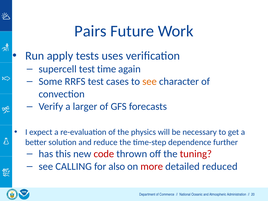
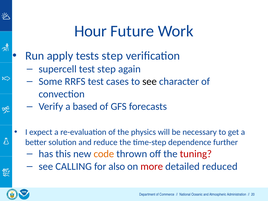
Pairs: Pairs -> Hour
tests uses: uses -> step
test time: time -> step
see at (150, 82) colour: orange -> black
larger: larger -> based
code colour: red -> orange
